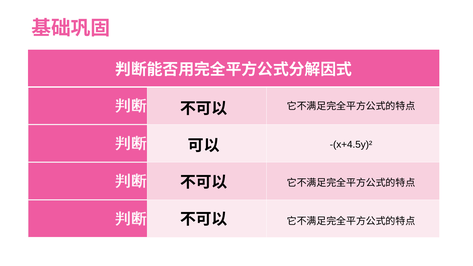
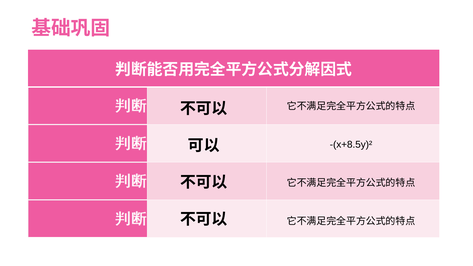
-(x+4.5y)²: -(x+4.5y)² -> -(x+8.5y)²
